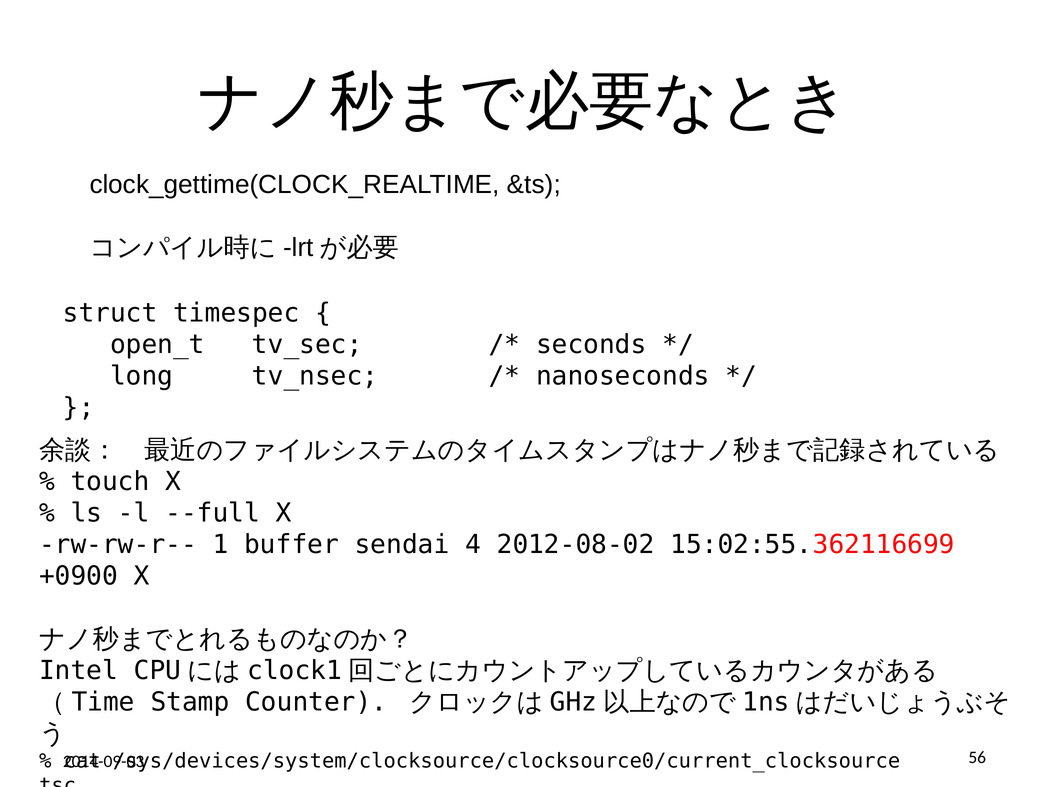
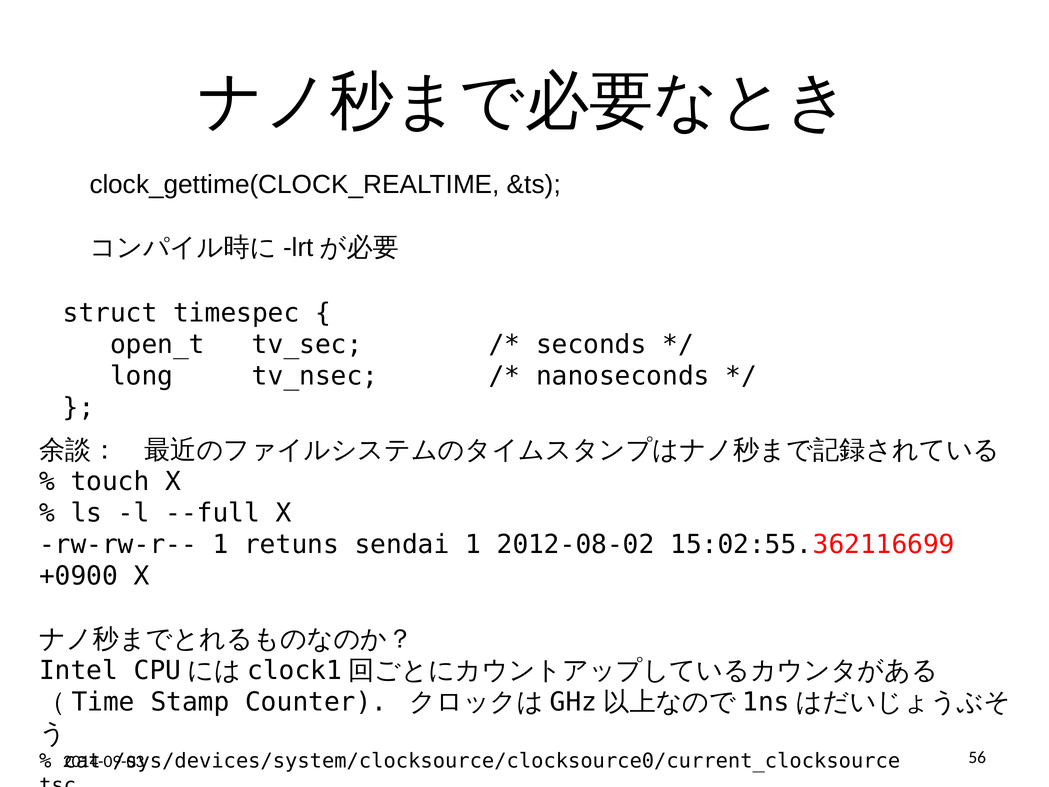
buffer: buffer -> retuns
sendai 4: 4 -> 1
